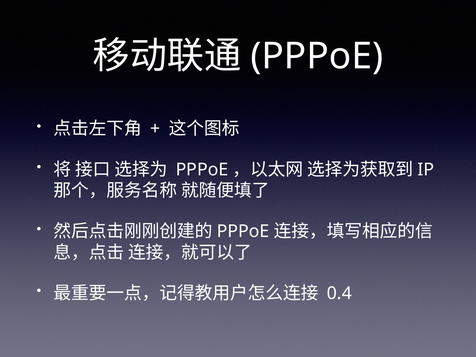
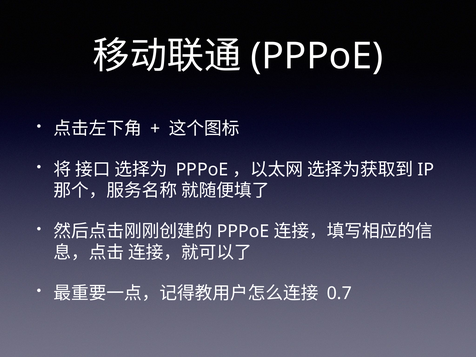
0.4: 0.4 -> 0.7
